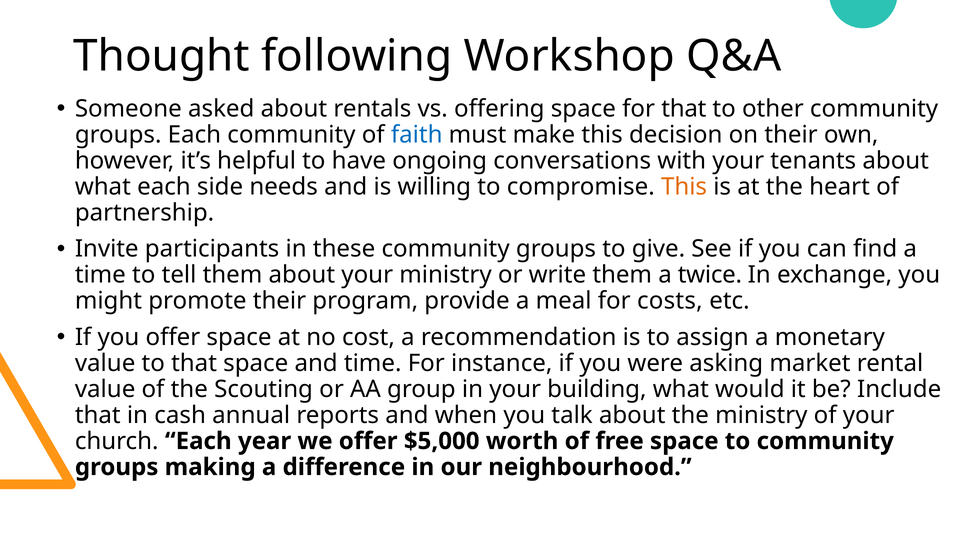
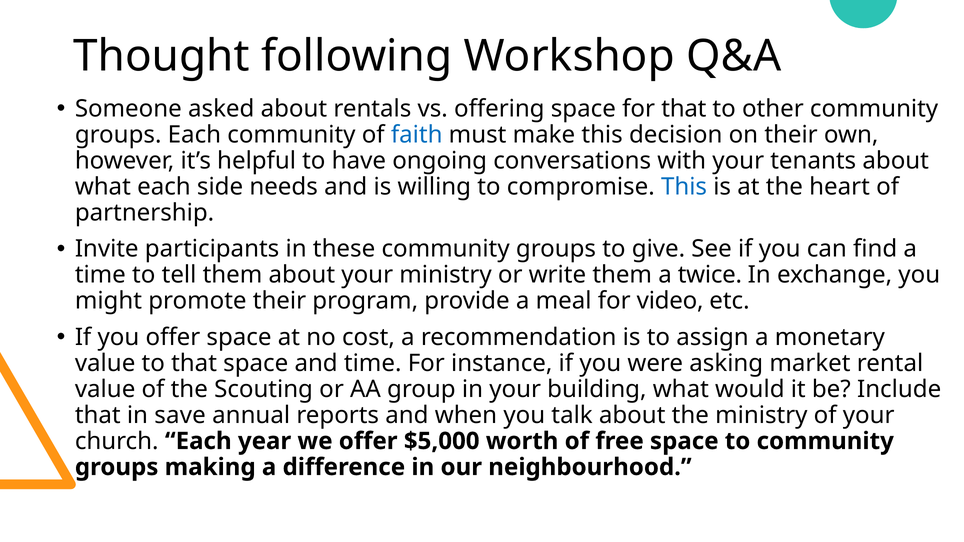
This at (684, 187) colour: orange -> blue
costs: costs -> video
cash: cash -> save
